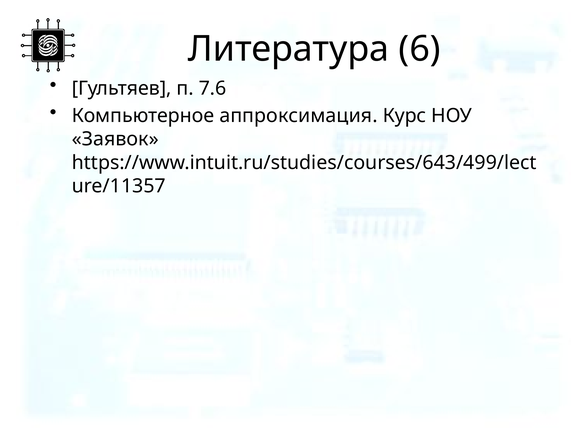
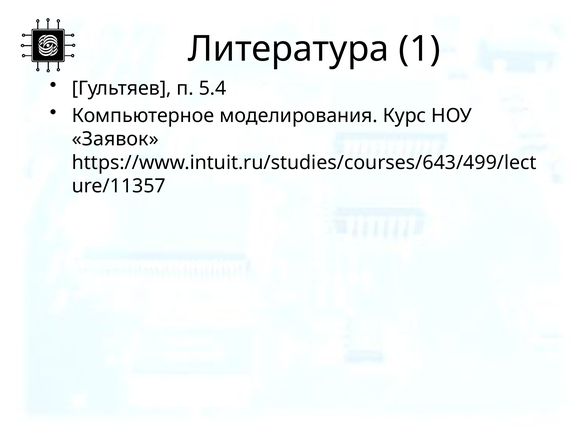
6: 6 -> 1
7.6: 7.6 -> 5.4
аппроксимация: аппроксимация -> моделирования
